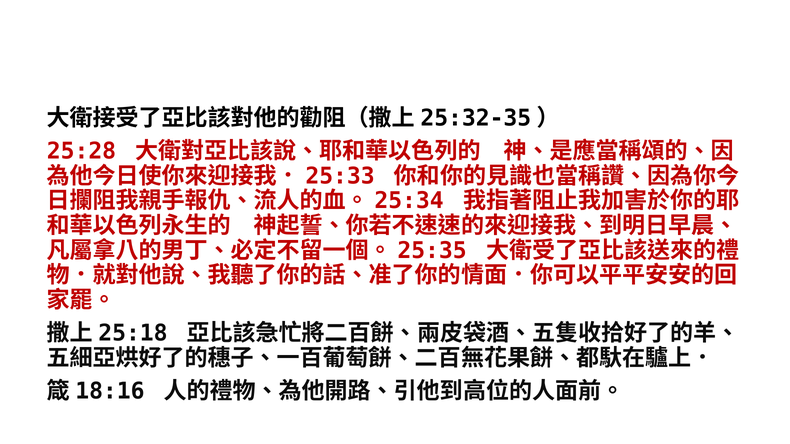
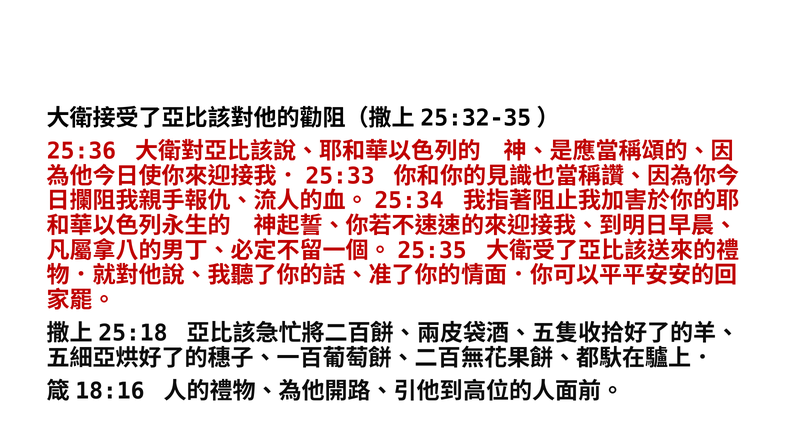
25:28: 25:28 -> 25:36
